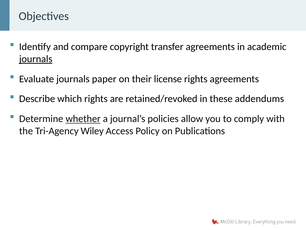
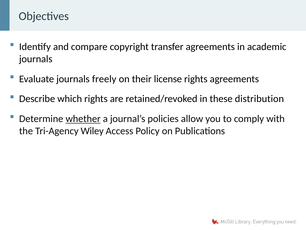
journals at (36, 59) underline: present -> none
paper: paper -> freely
addendums: addendums -> distribution
